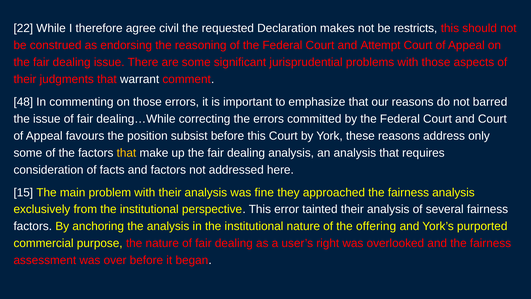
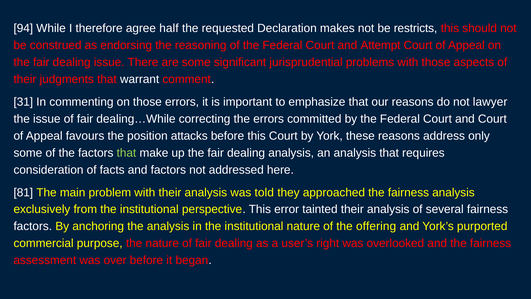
22: 22 -> 94
civil: civil -> half
48: 48 -> 31
barred: barred -> lawyer
subsist: subsist -> attacks
that at (126, 153) colour: yellow -> light green
15: 15 -> 81
fine: fine -> told
